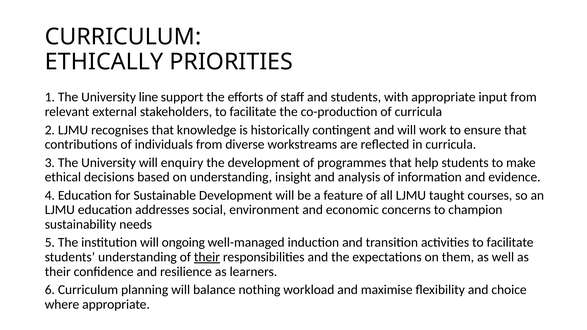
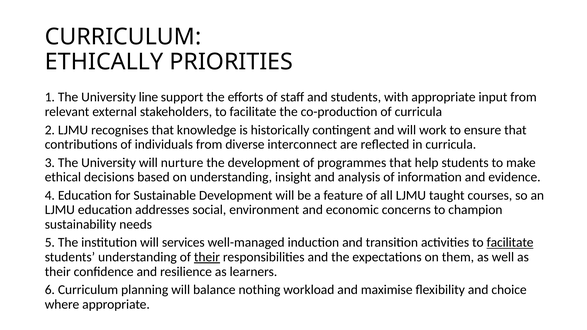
workstreams: workstreams -> interconnect
enquiry: enquiry -> nurture
ongoing: ongoing -> services
facilitate at (510, 243) underline: none -> present
